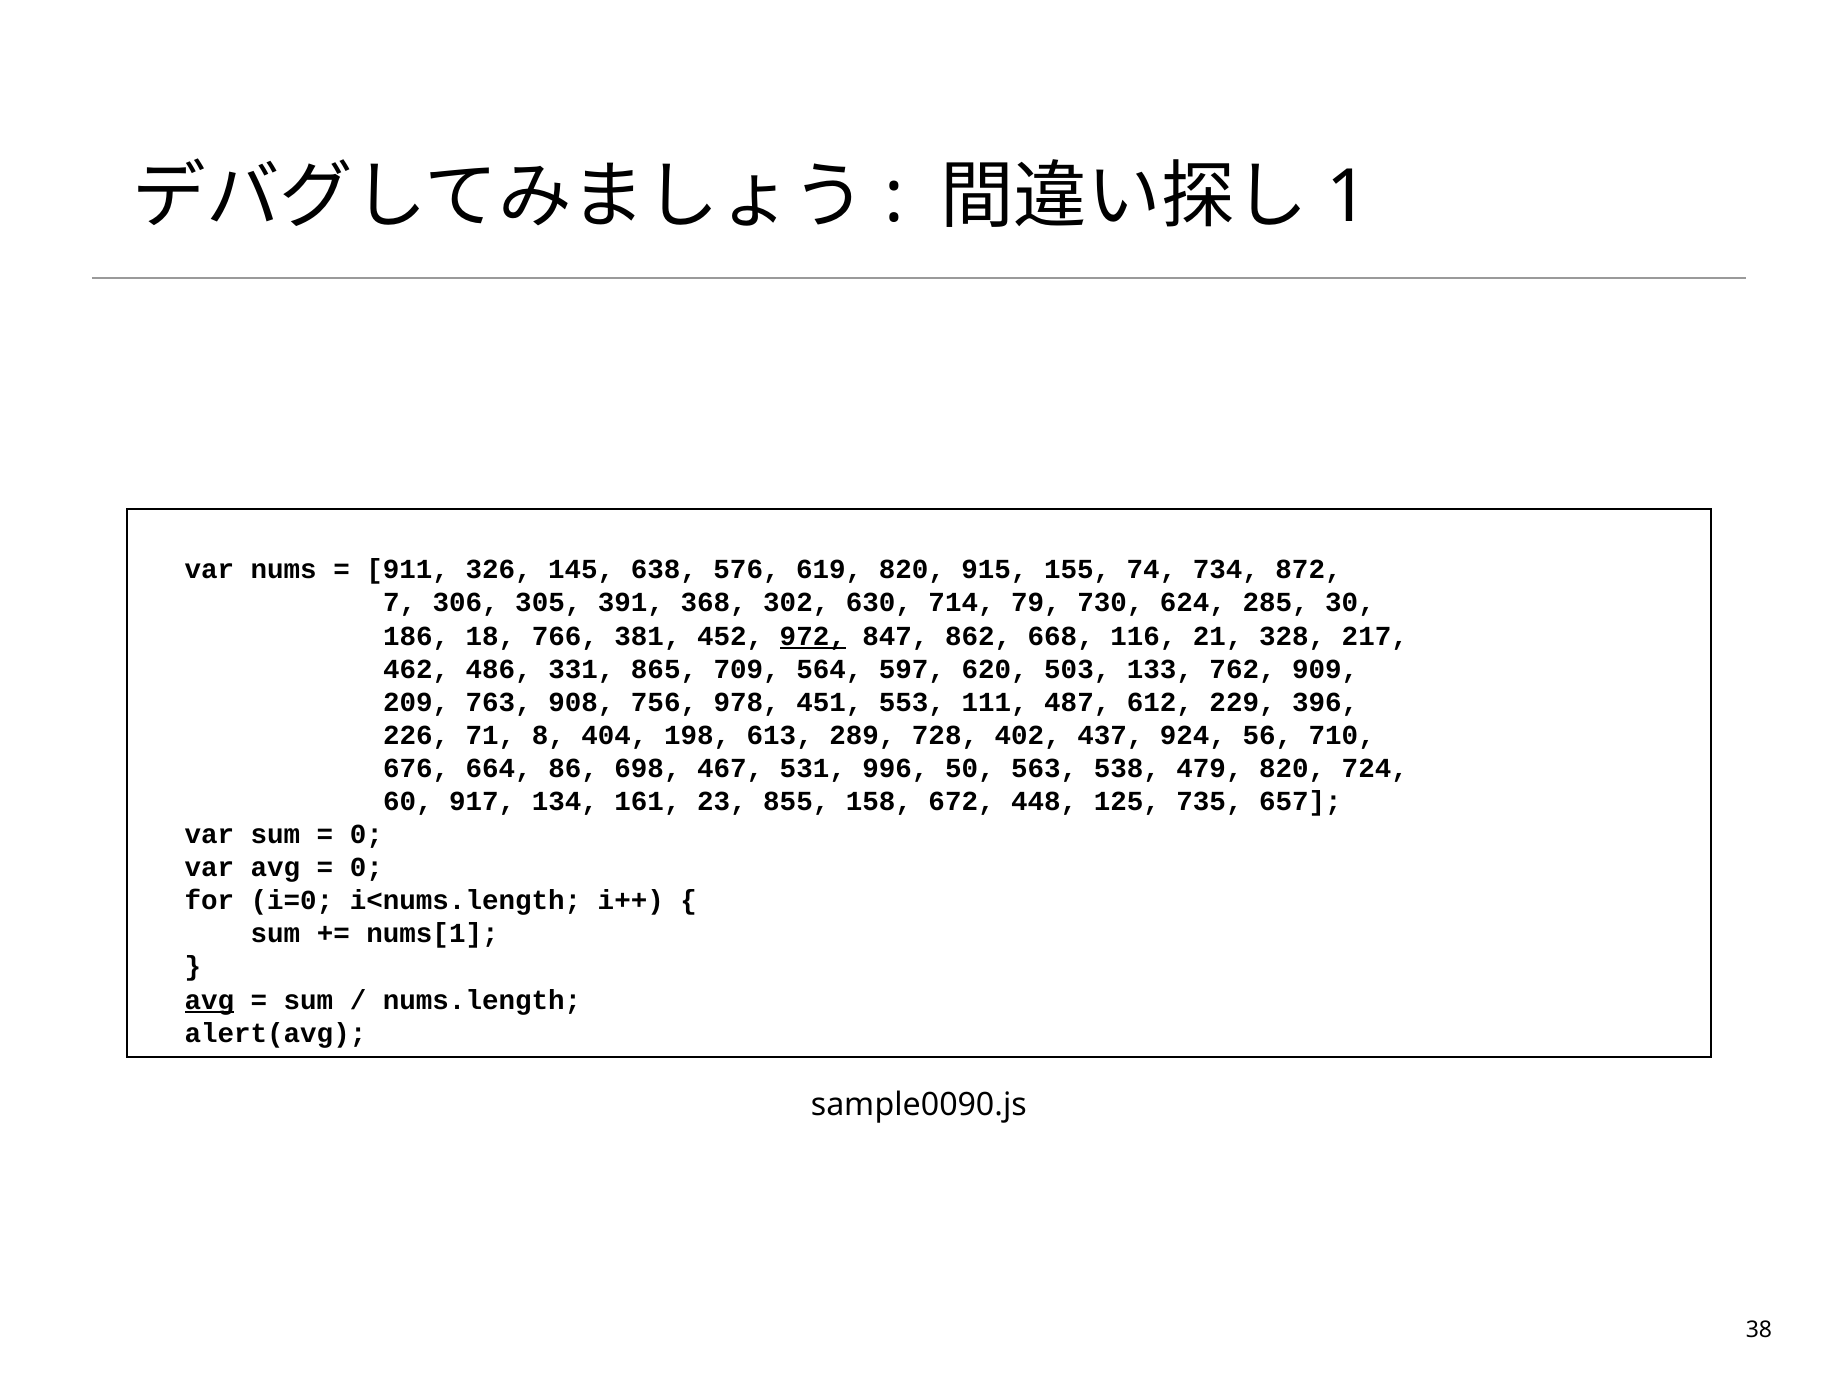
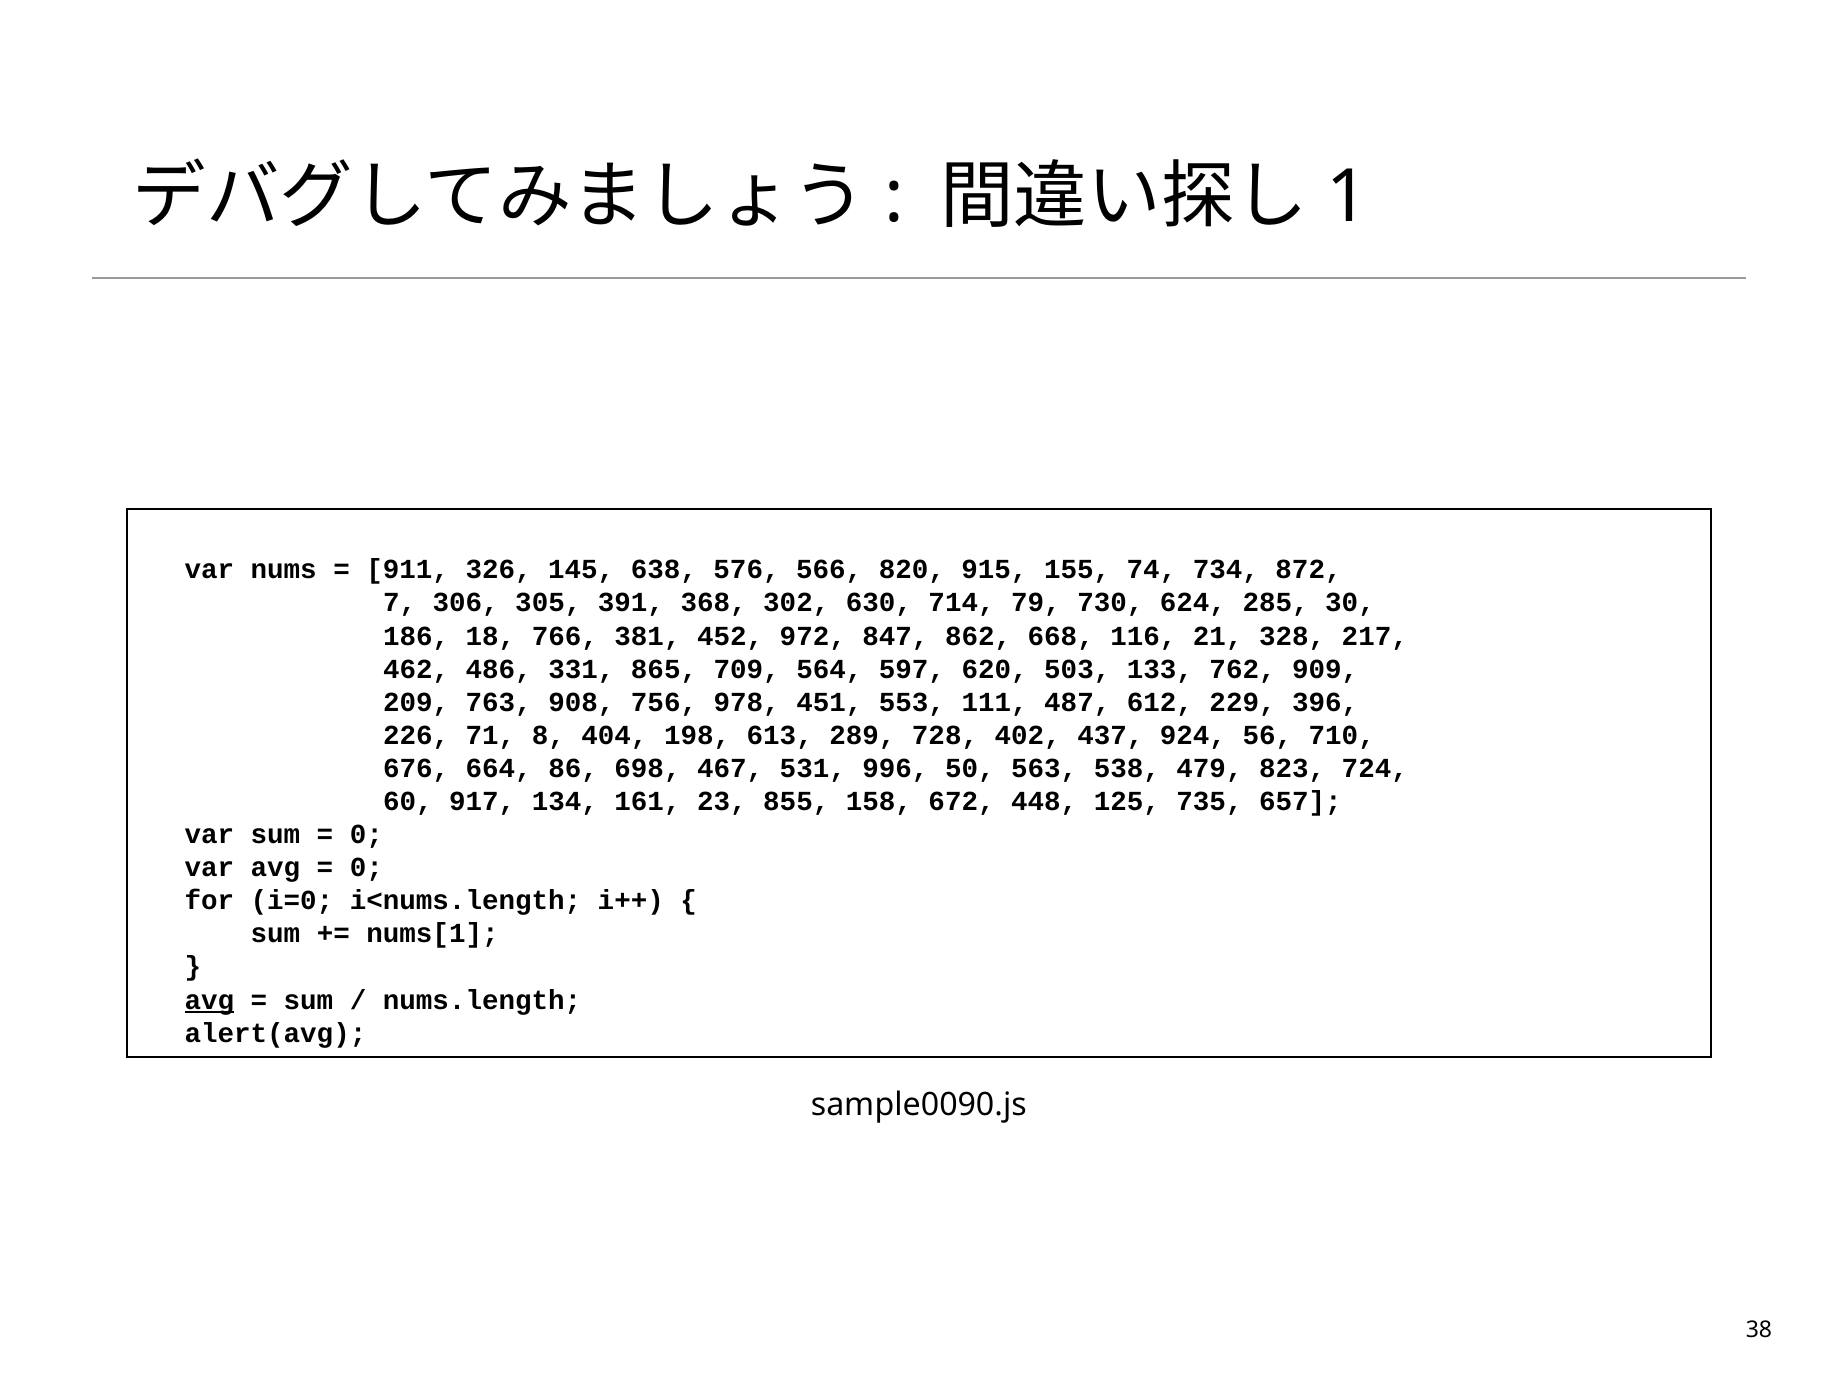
619: 619 -> 566
972 underline: present -> none
479 820: 820 -> 823
